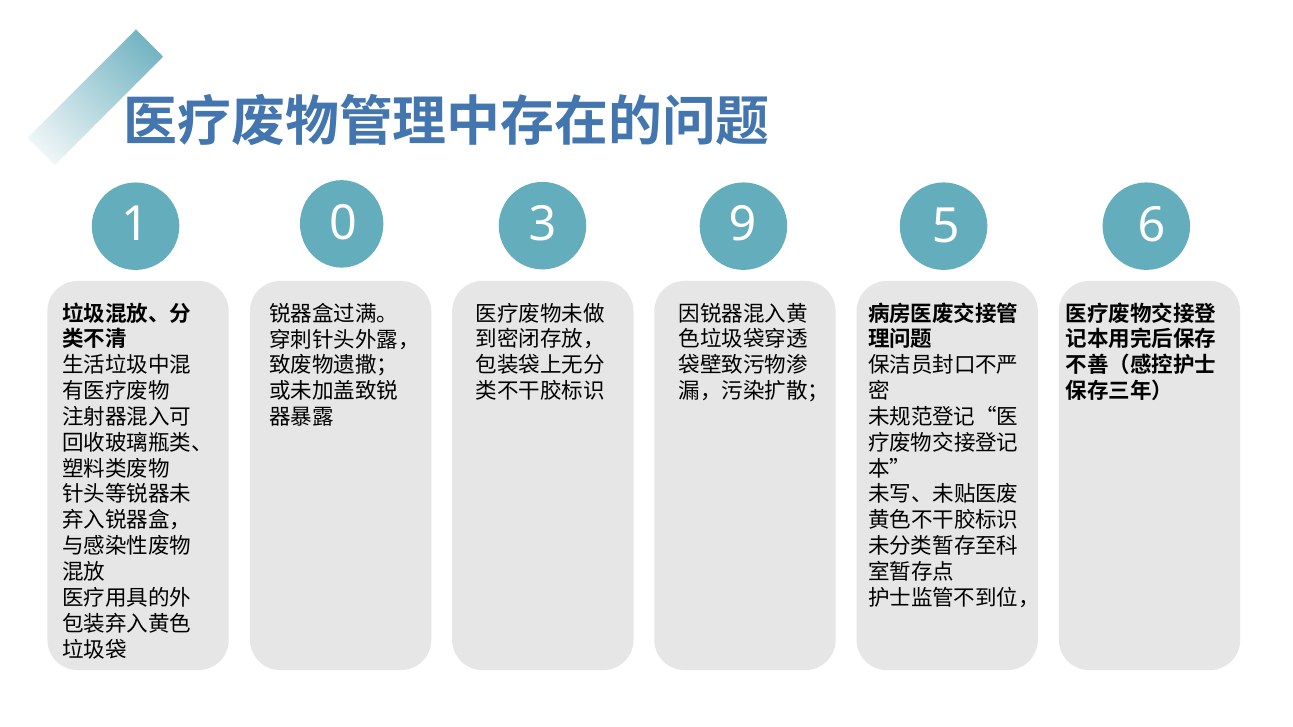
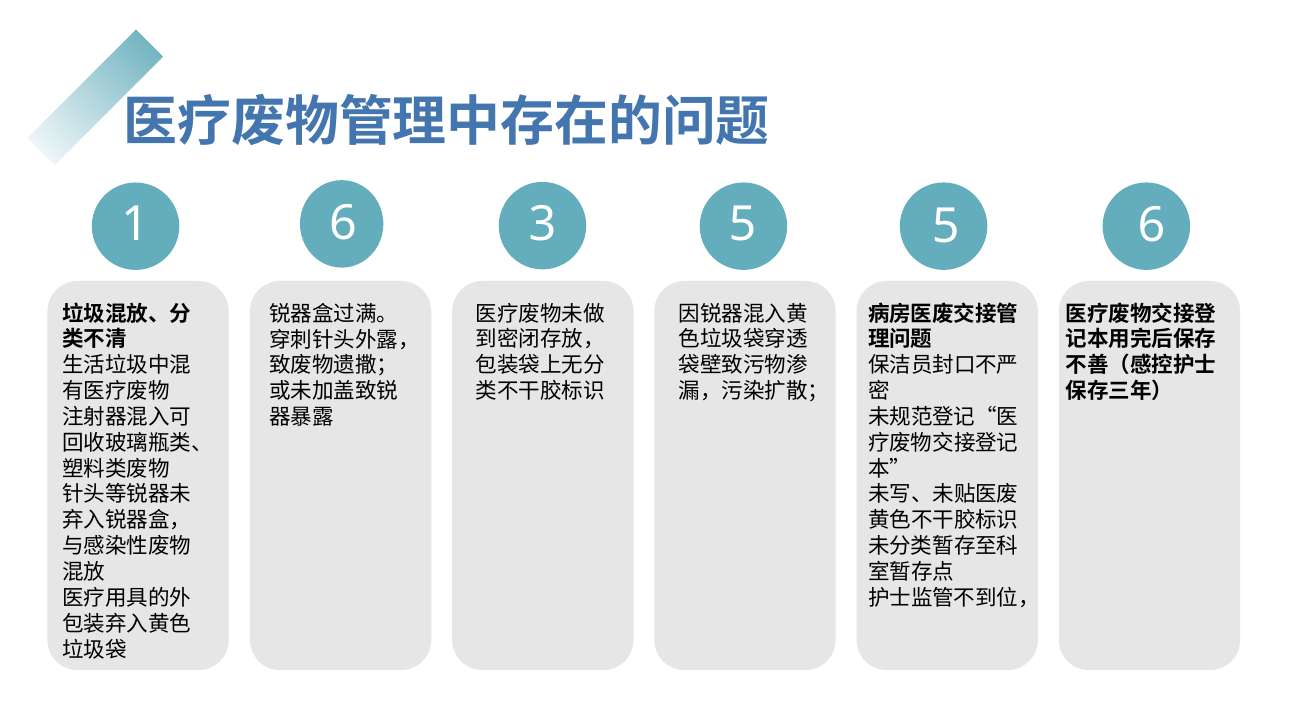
1 0: 0 -> 6
3 9: 9 -> 5
